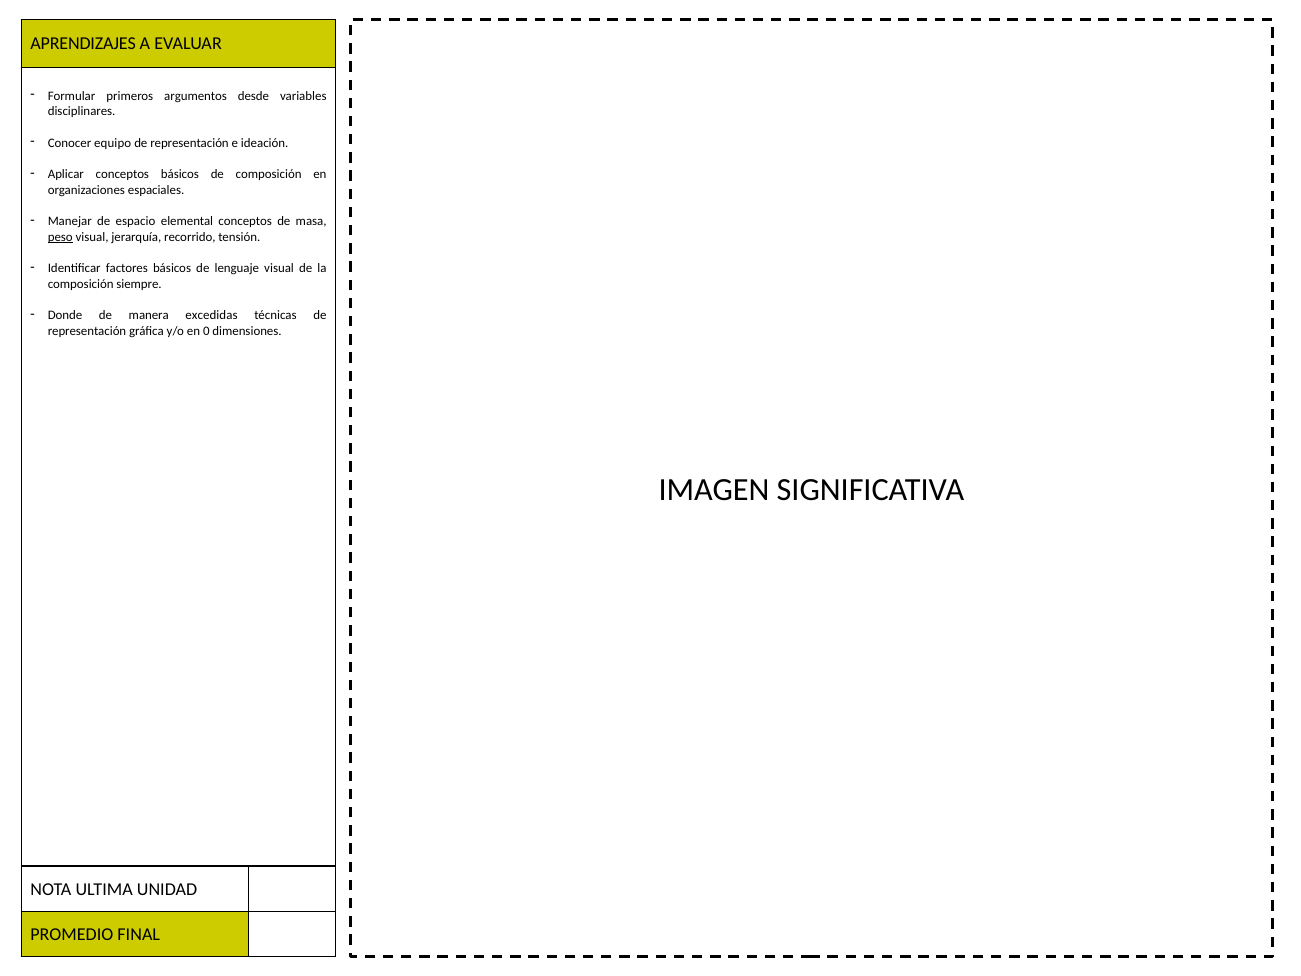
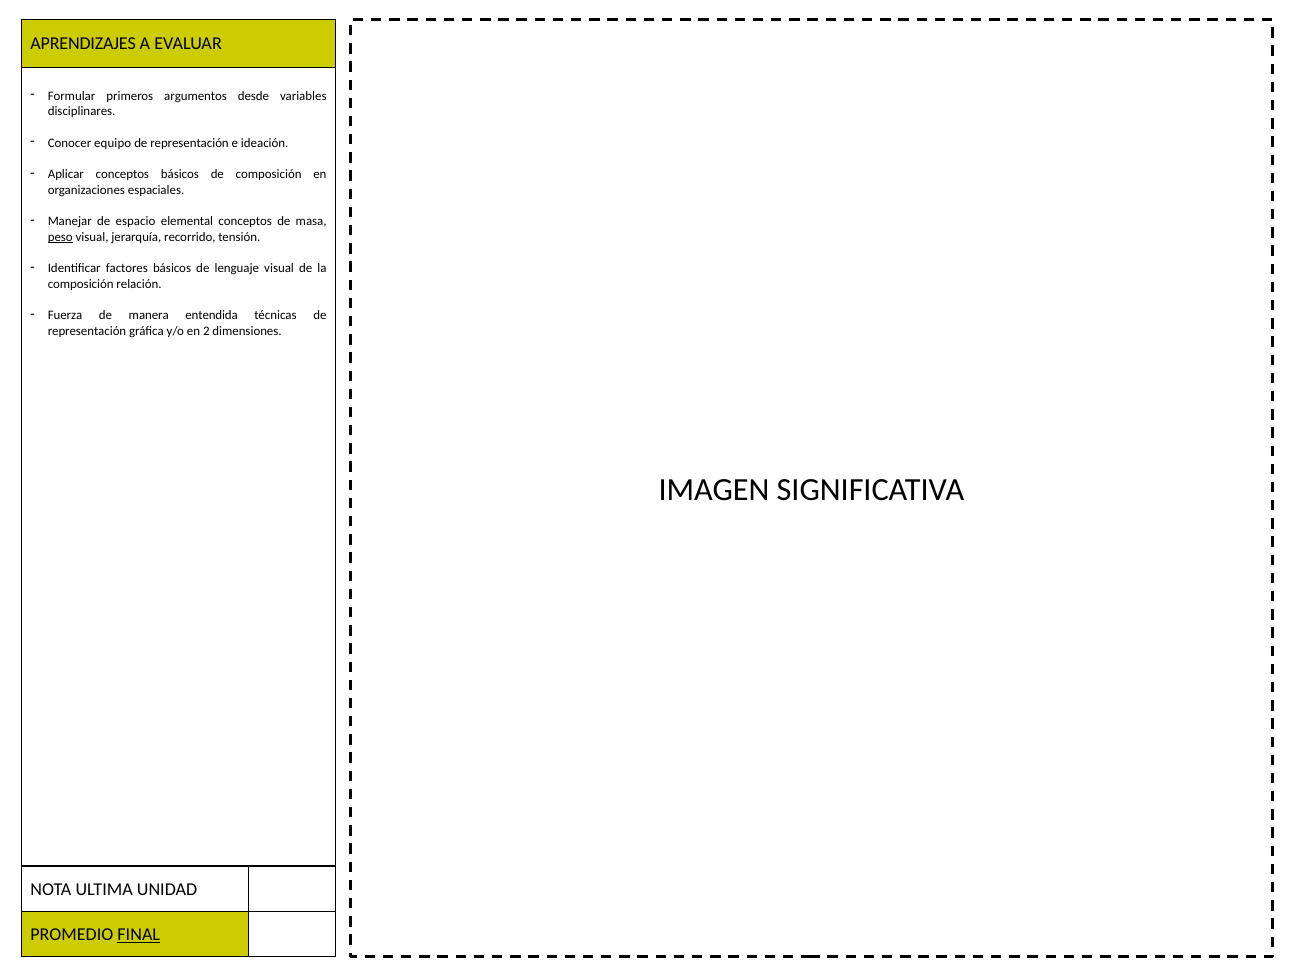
siempre: siempre -> relación
Donde: Donde -> Fuerza
excedidas: excedidas -> entendida
0: 0 -> 2
FINAL underline: none -> present
